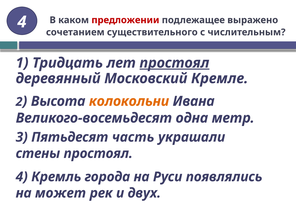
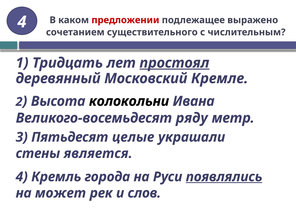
колокольни colour: orange -> black
одна: одна -> ряду
часть: часть -> целые
стены простоял: простоял -> является
появлялись underline: none -> present
двух: двух -> слов
